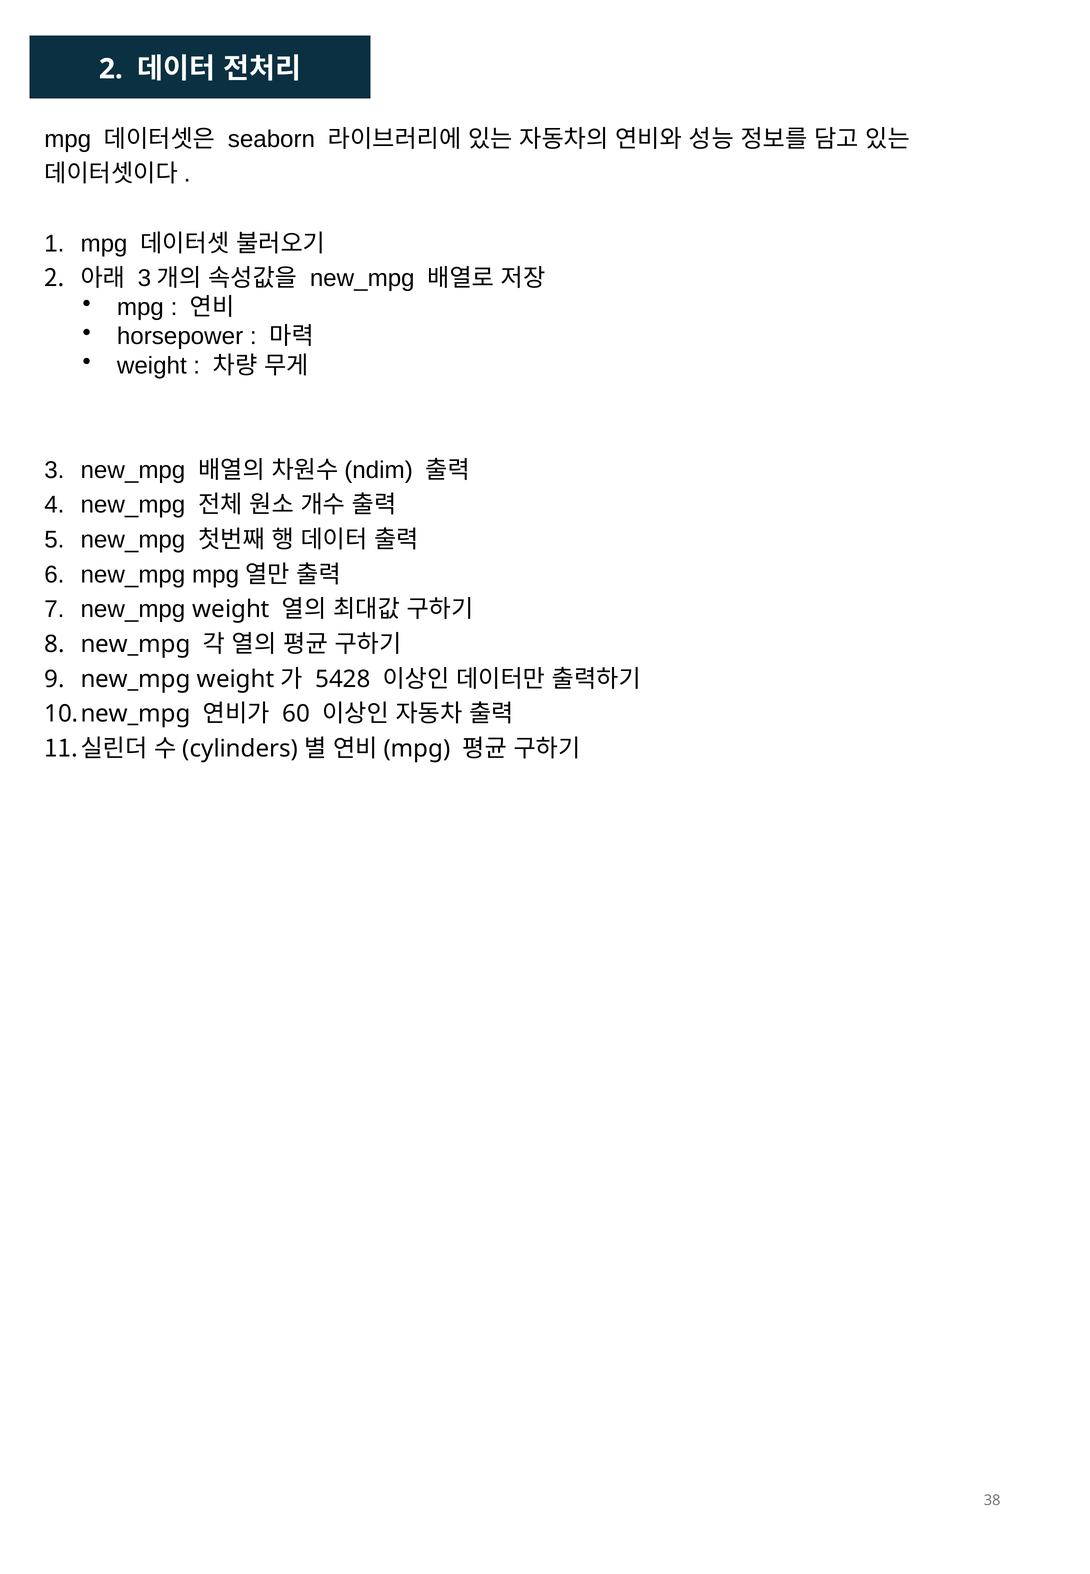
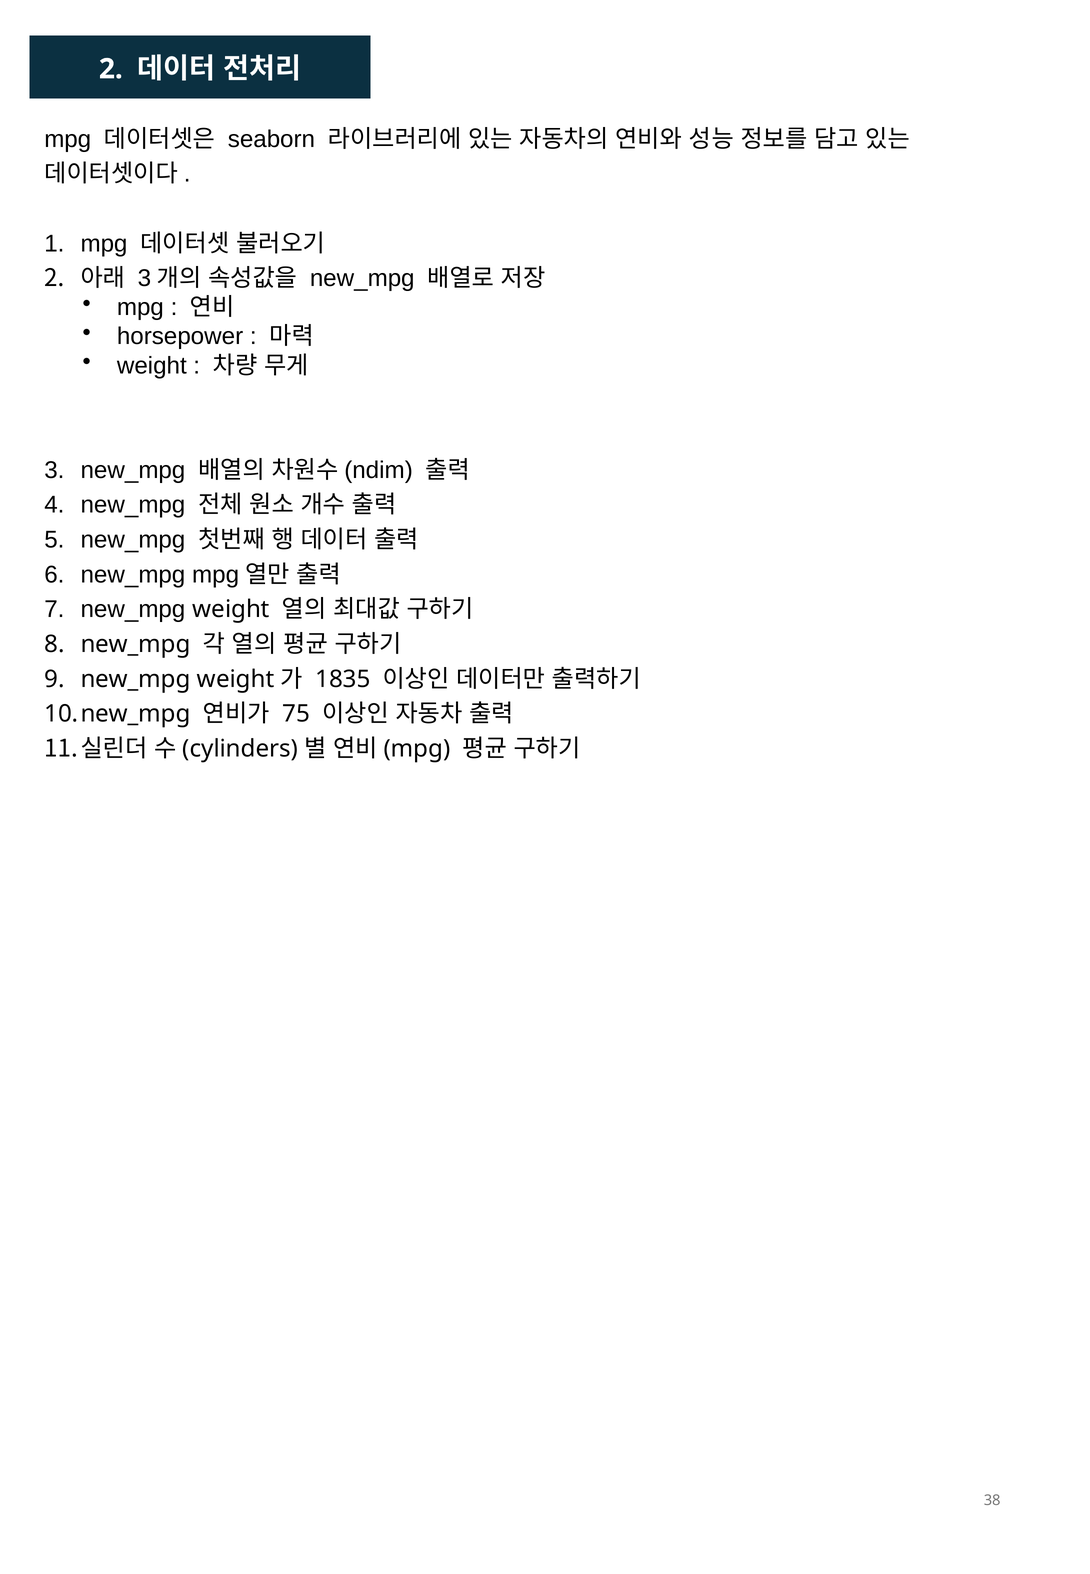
5428: 5428 -> 1835
60: 60 -> 75
